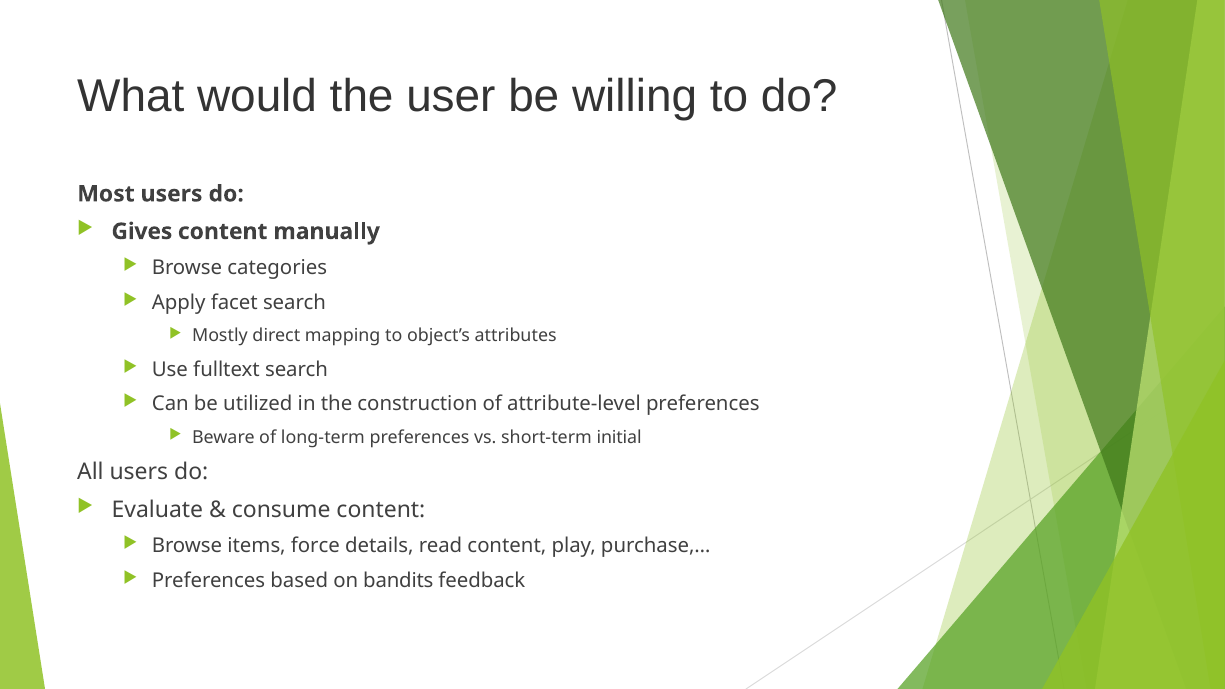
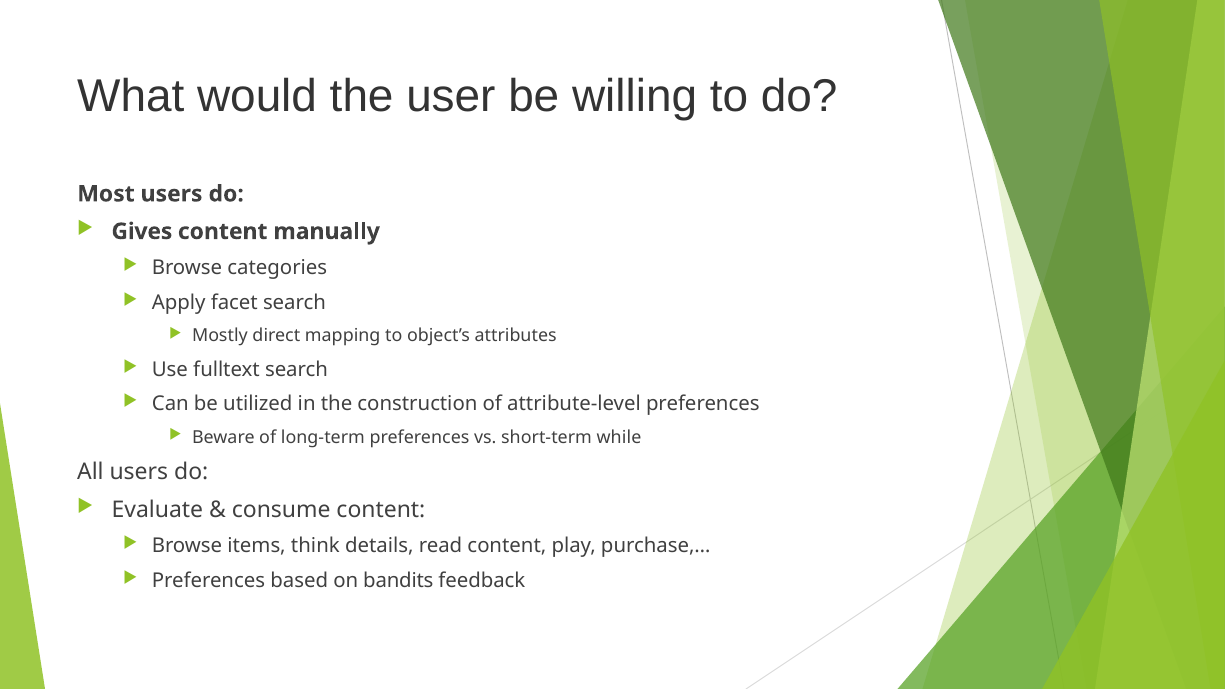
initial: initial -> while
force: force -> think
